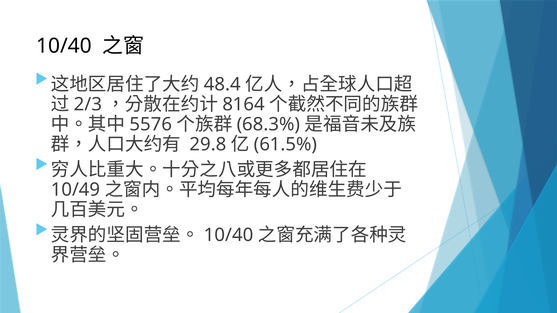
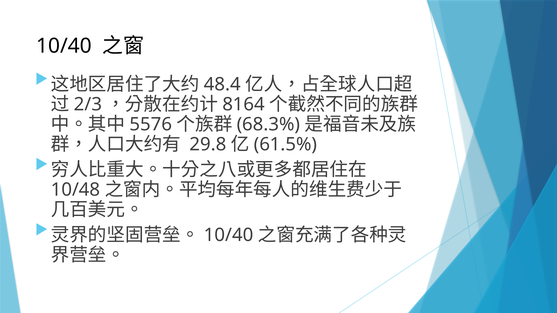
10/49: 10/49 -> 10/48
